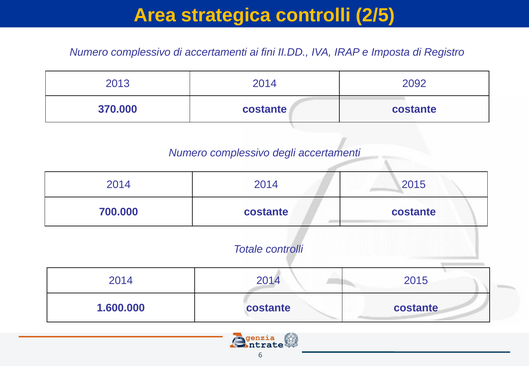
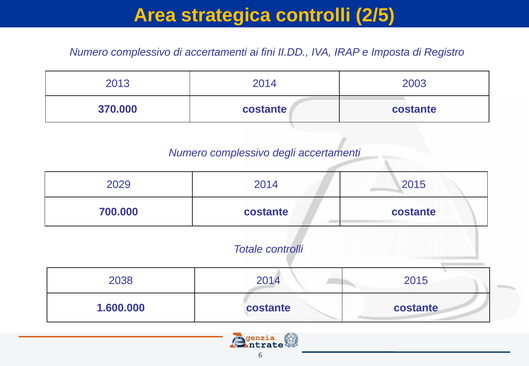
2092: 2092 -> 2003
2014 at (119, 185): 2014 -> 2029
2014 at (121, 281): 2014 -> 2038
